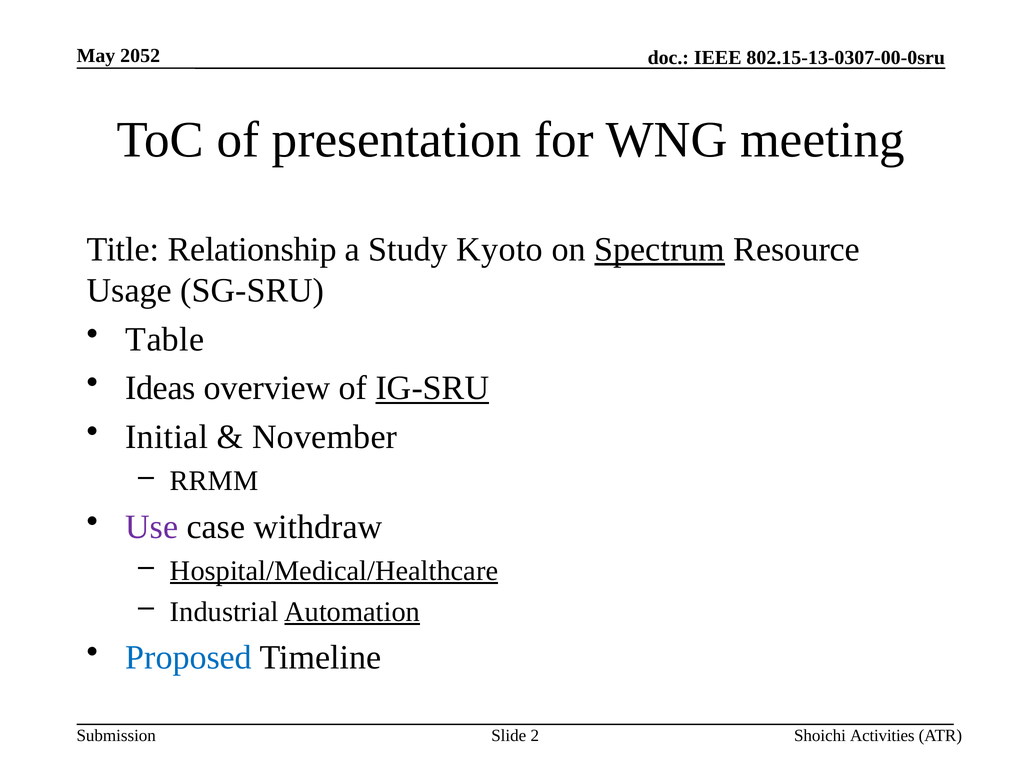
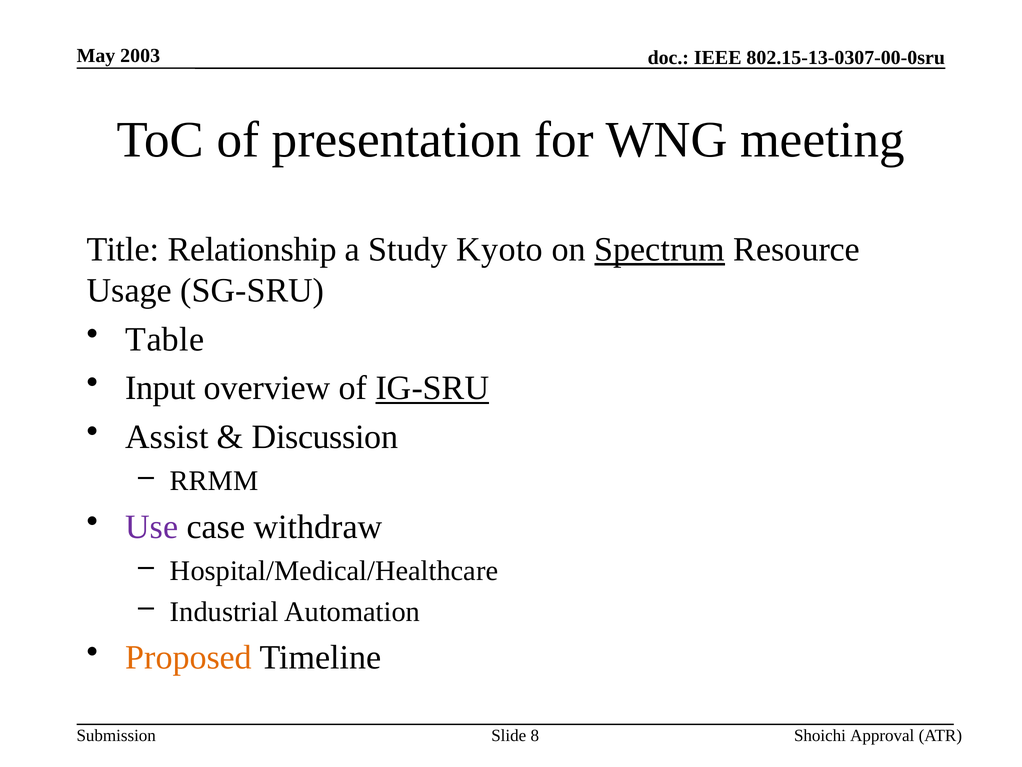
2052: 2052 -> 2003
Ideas: Ideas -> Input
Initial: Initial -> Assist
November: November -> Discussion
Hospital/Medical/Healthcare underline: present -> none
Automation underline: present -> none
Proposed colour: blue -> orange
Activities: Activities -> Approval
2: 2 -> 8
